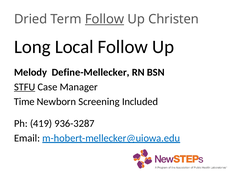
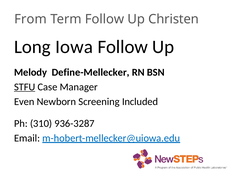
Dried: Dried -> From
Follow at (105, 19) underline: present -> none
Local: Local -> Iowa
Time: Time -> Even
419: 419 -> 310
